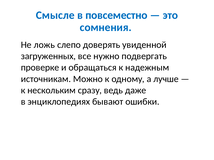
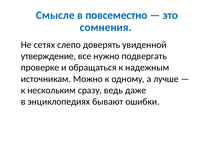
ложь: ложь -> сетях
загруженных: загруженных -> утверждение
